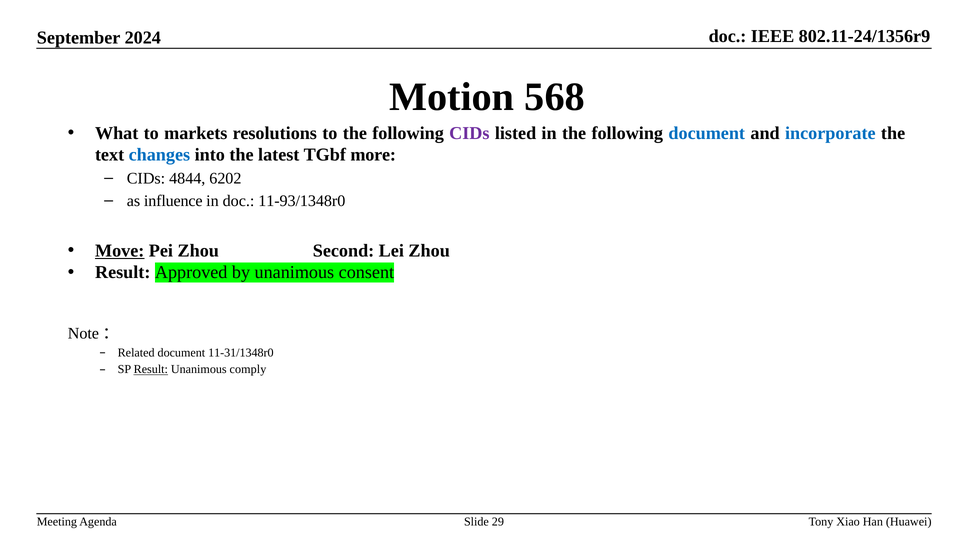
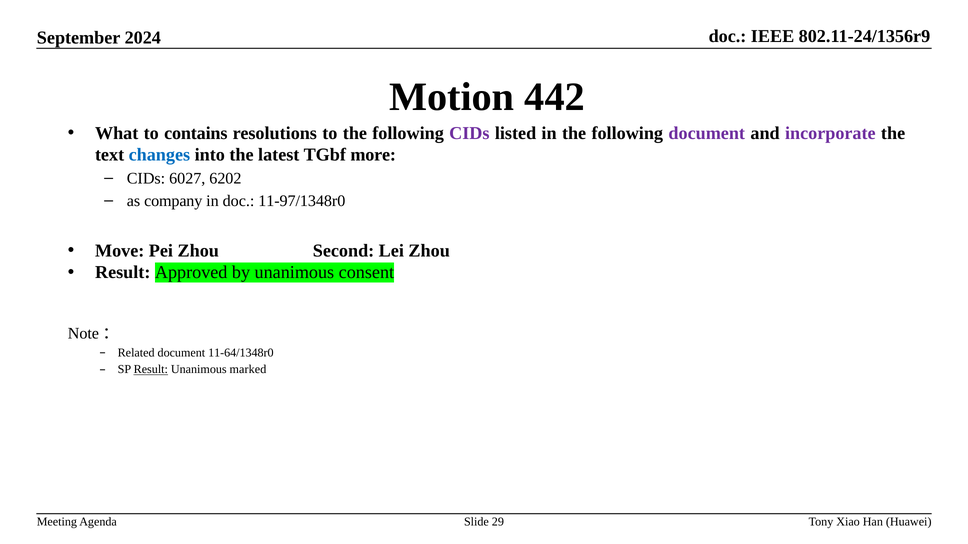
568: 568 -> 442
markets: markets -> contains
document at (707, 133) colour: blue -> purple
incorporate colour: blue -> purple
4844: 4844 -> 6027
influence: influence -> company
11-93/1348r0: 11-93/1348r0 -> 11-97/1348r0
Move underline: present -> none
11-31/1348r0: 11-31/1348r0 -> 11-64/1348r0
comply: comply -> marked
